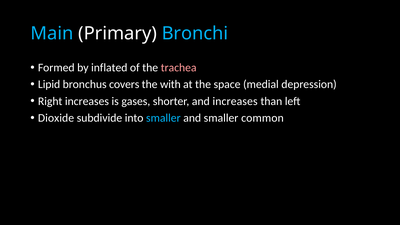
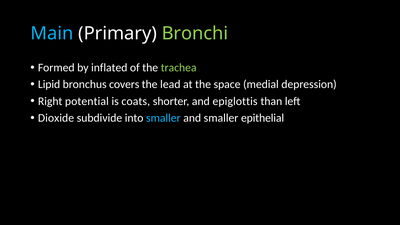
Bronchi colour: light blue -> light green
trachea colour: pink -> light green
with: with -> lead
Right increases: increases -> potential
gases: gases -> coats
and increases: increases -> epiglottis
common: common -> epithelial
